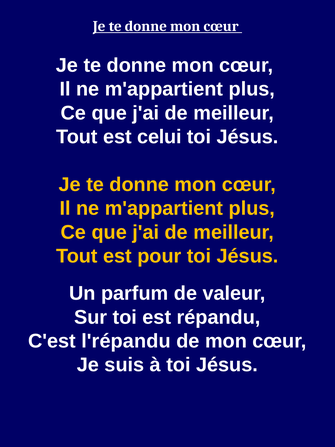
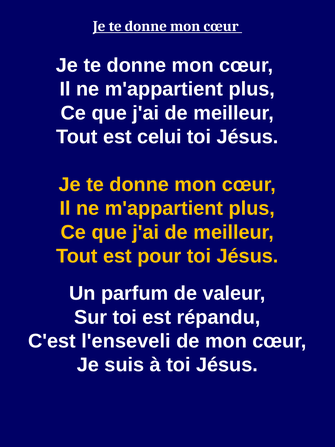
l'répandu: l'répandu -> l'enseveli
